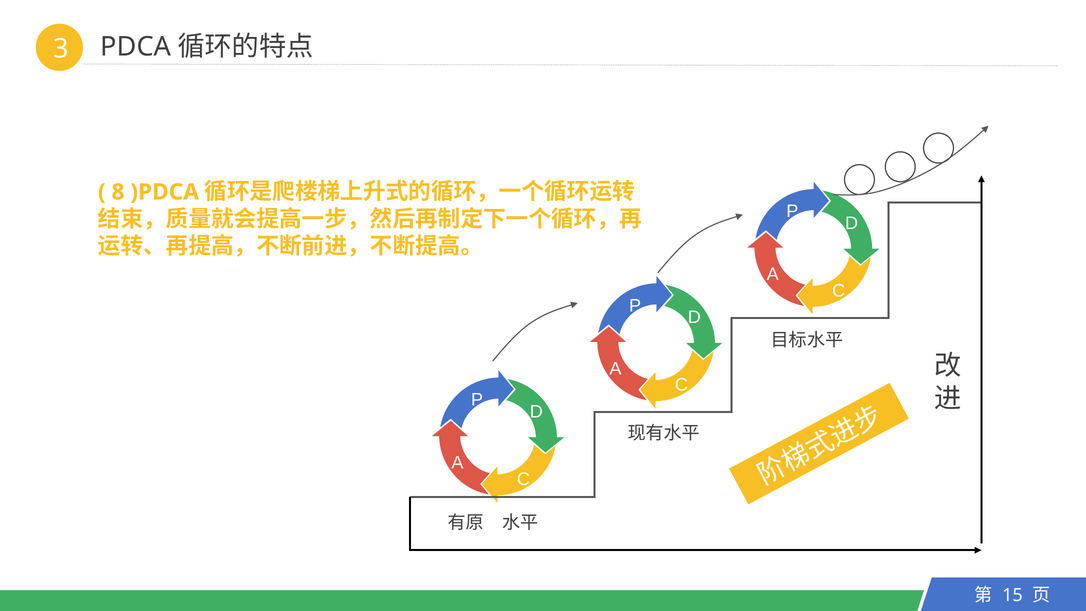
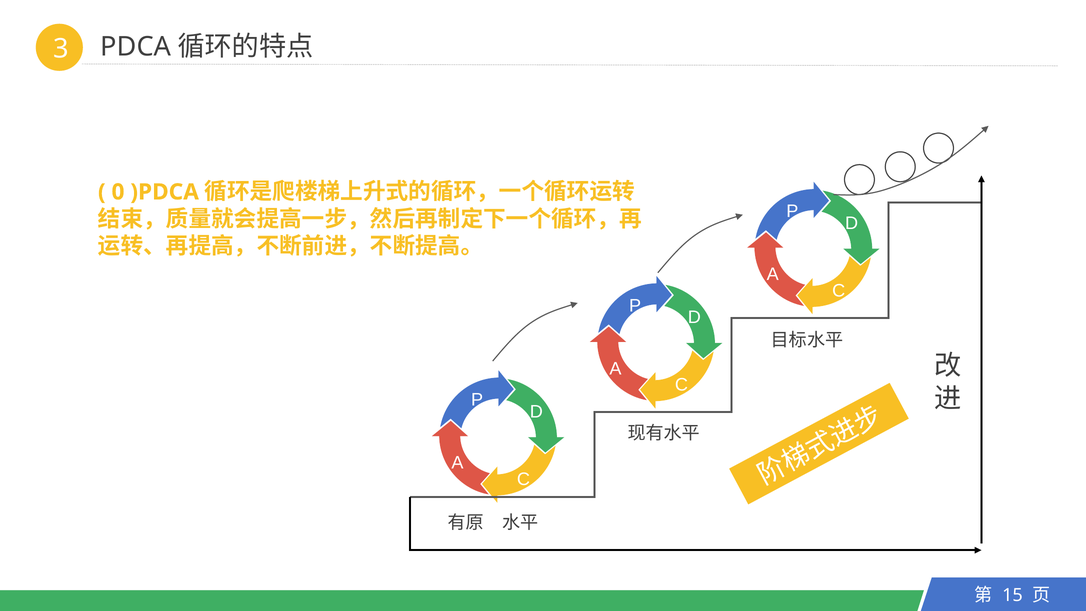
8: 8 -> 0
